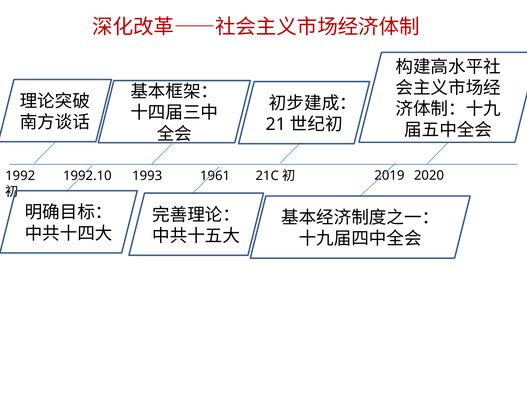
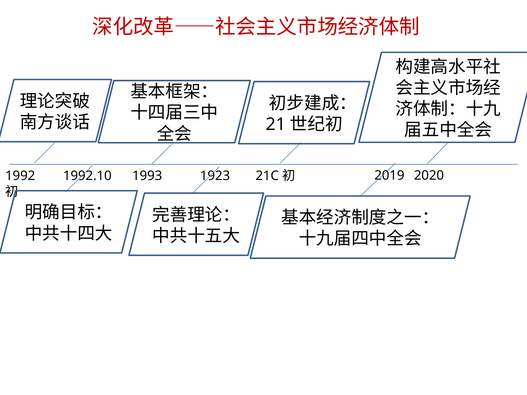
1961: 1961 -> 1923
